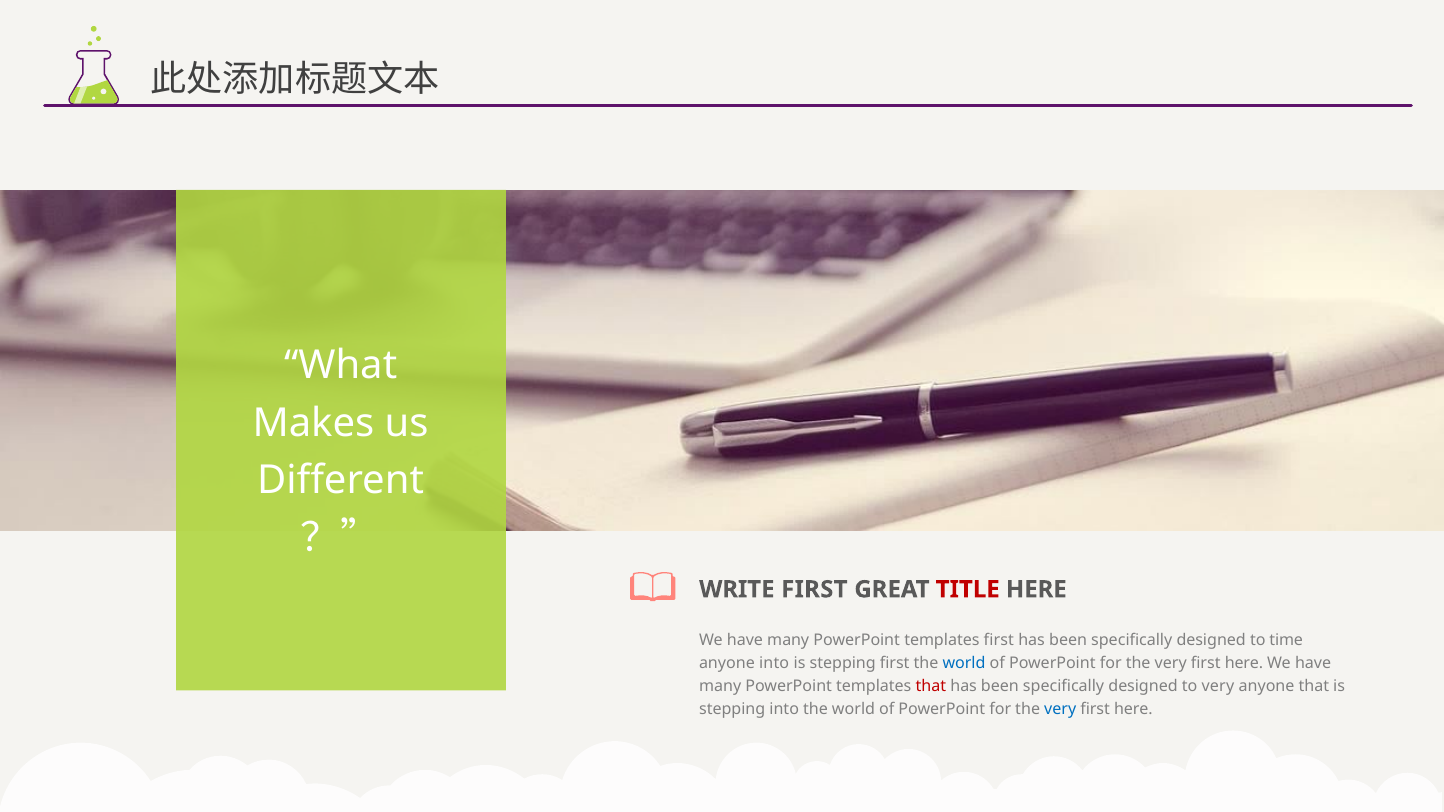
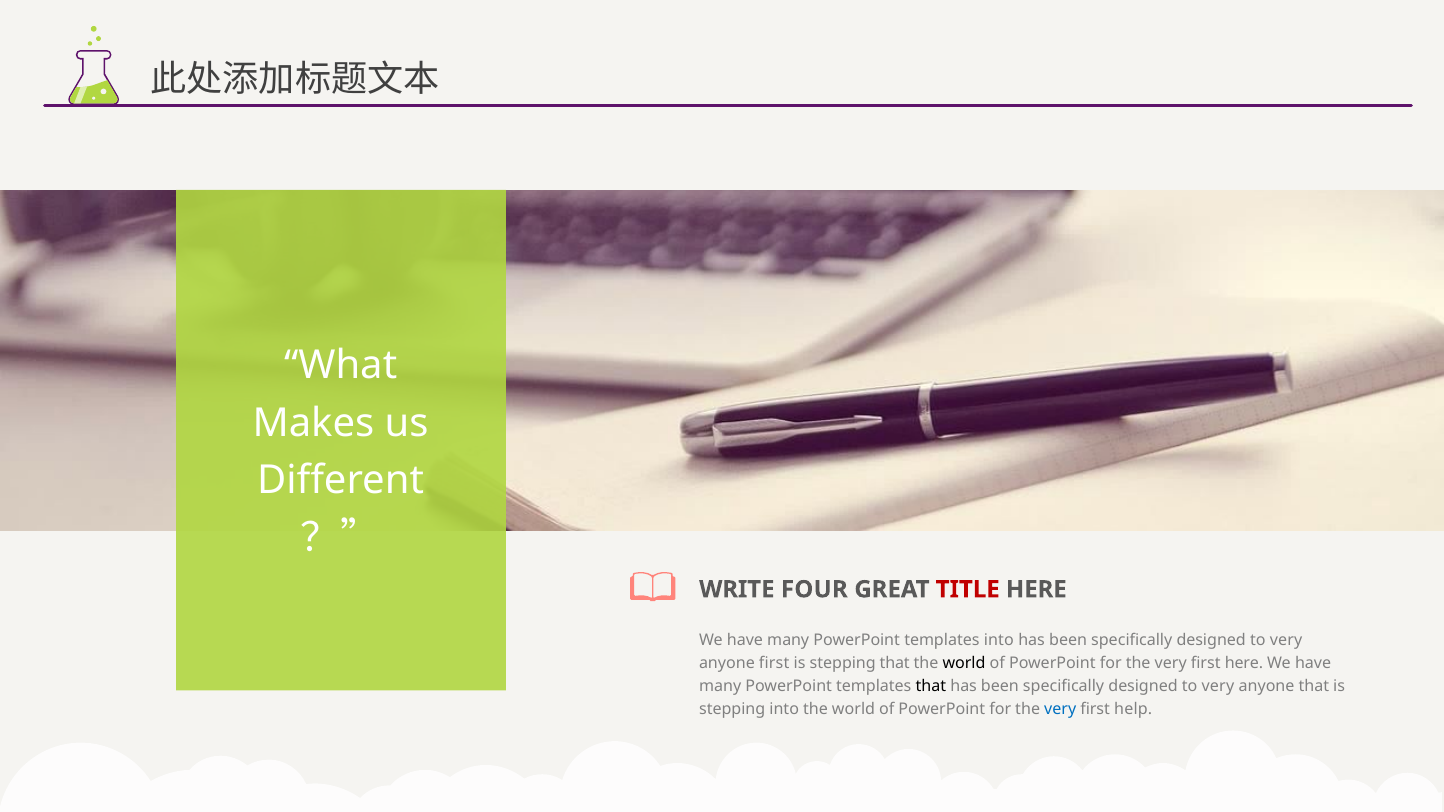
WRITE FIRST: FIRST -> FOUR
templates first: first -> into
time at (1286, 640): time -> very
anyone into: into -> first
stepping first: first -> that
world at (964, 663) colour: blue -> black
that at (931, 686) colour: red -> black
here at (1133, 709): here -> help
